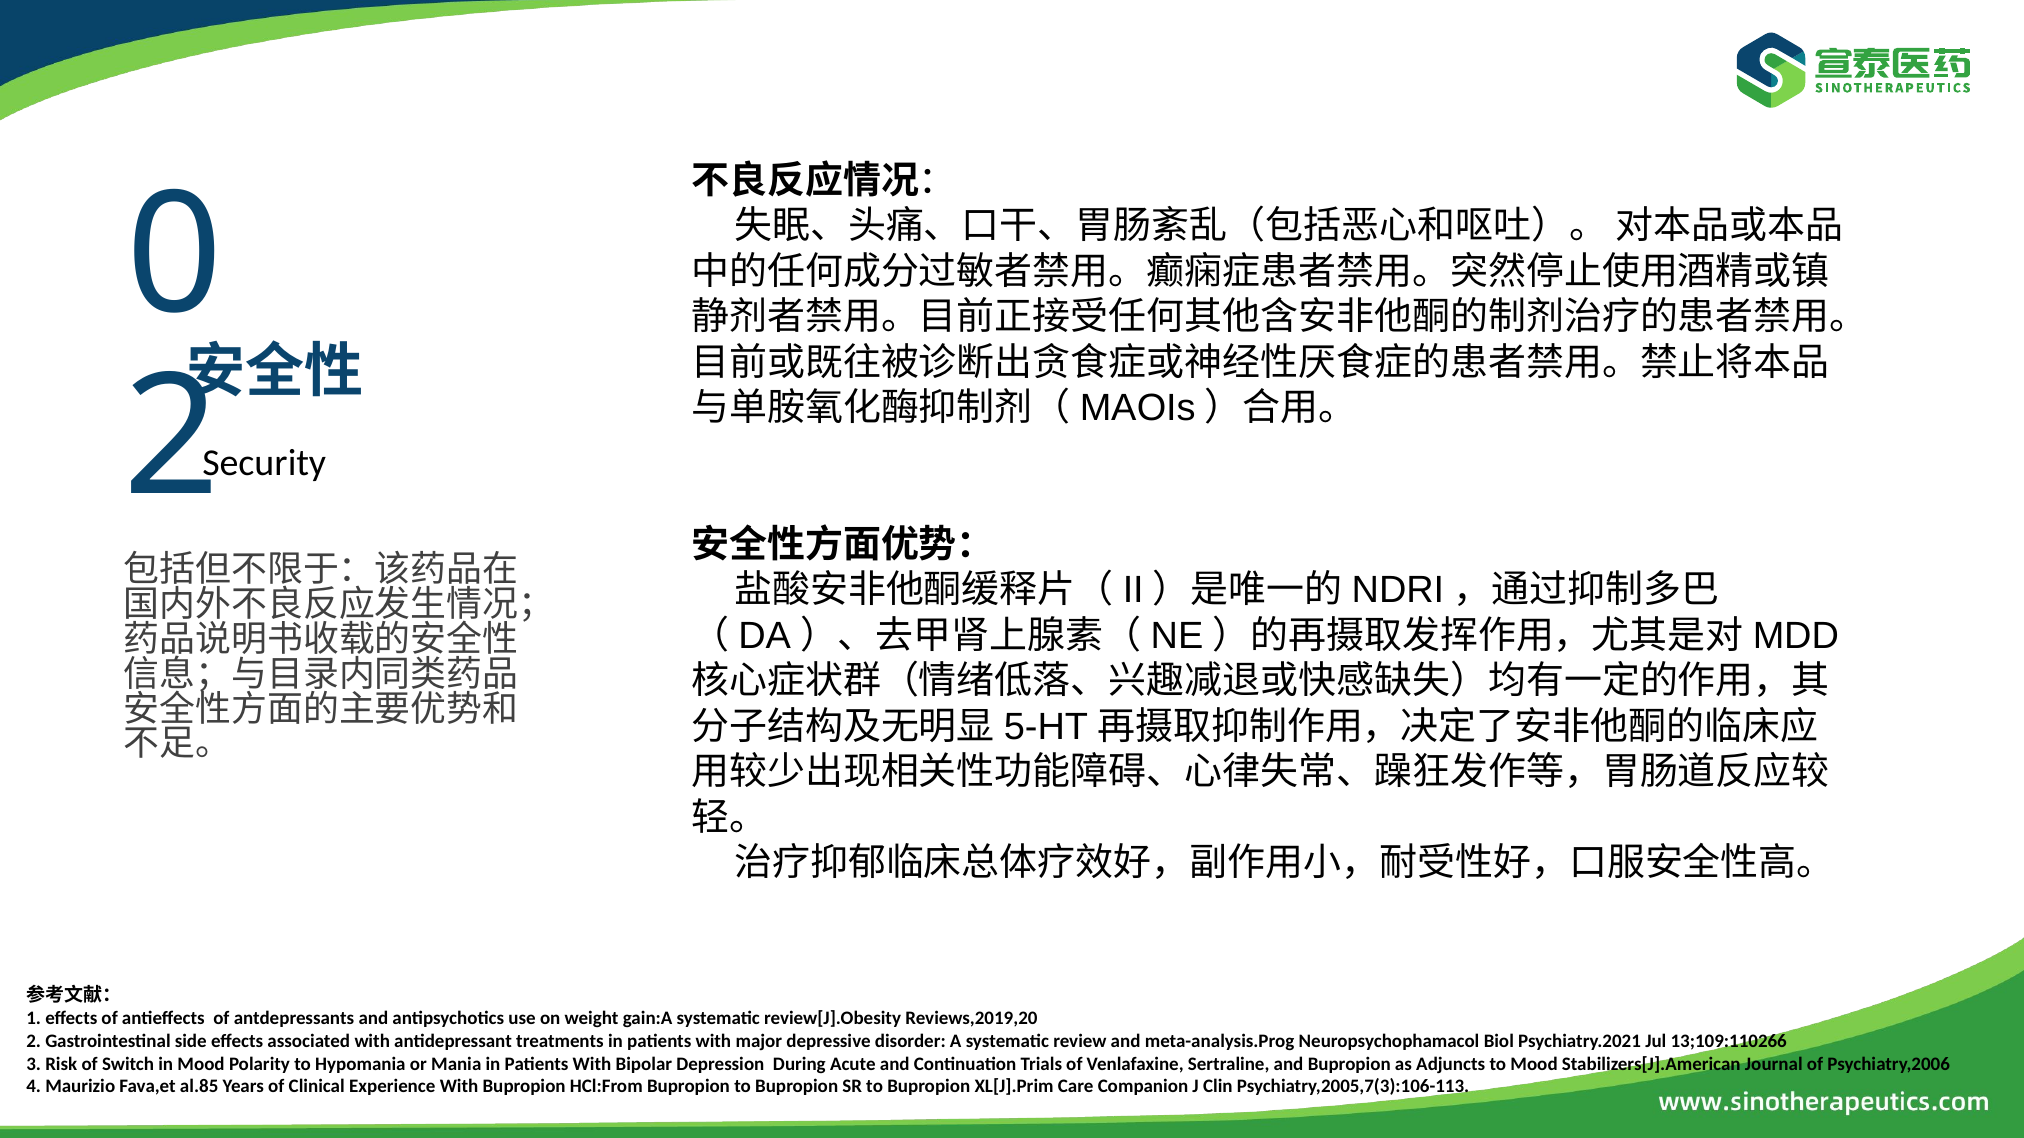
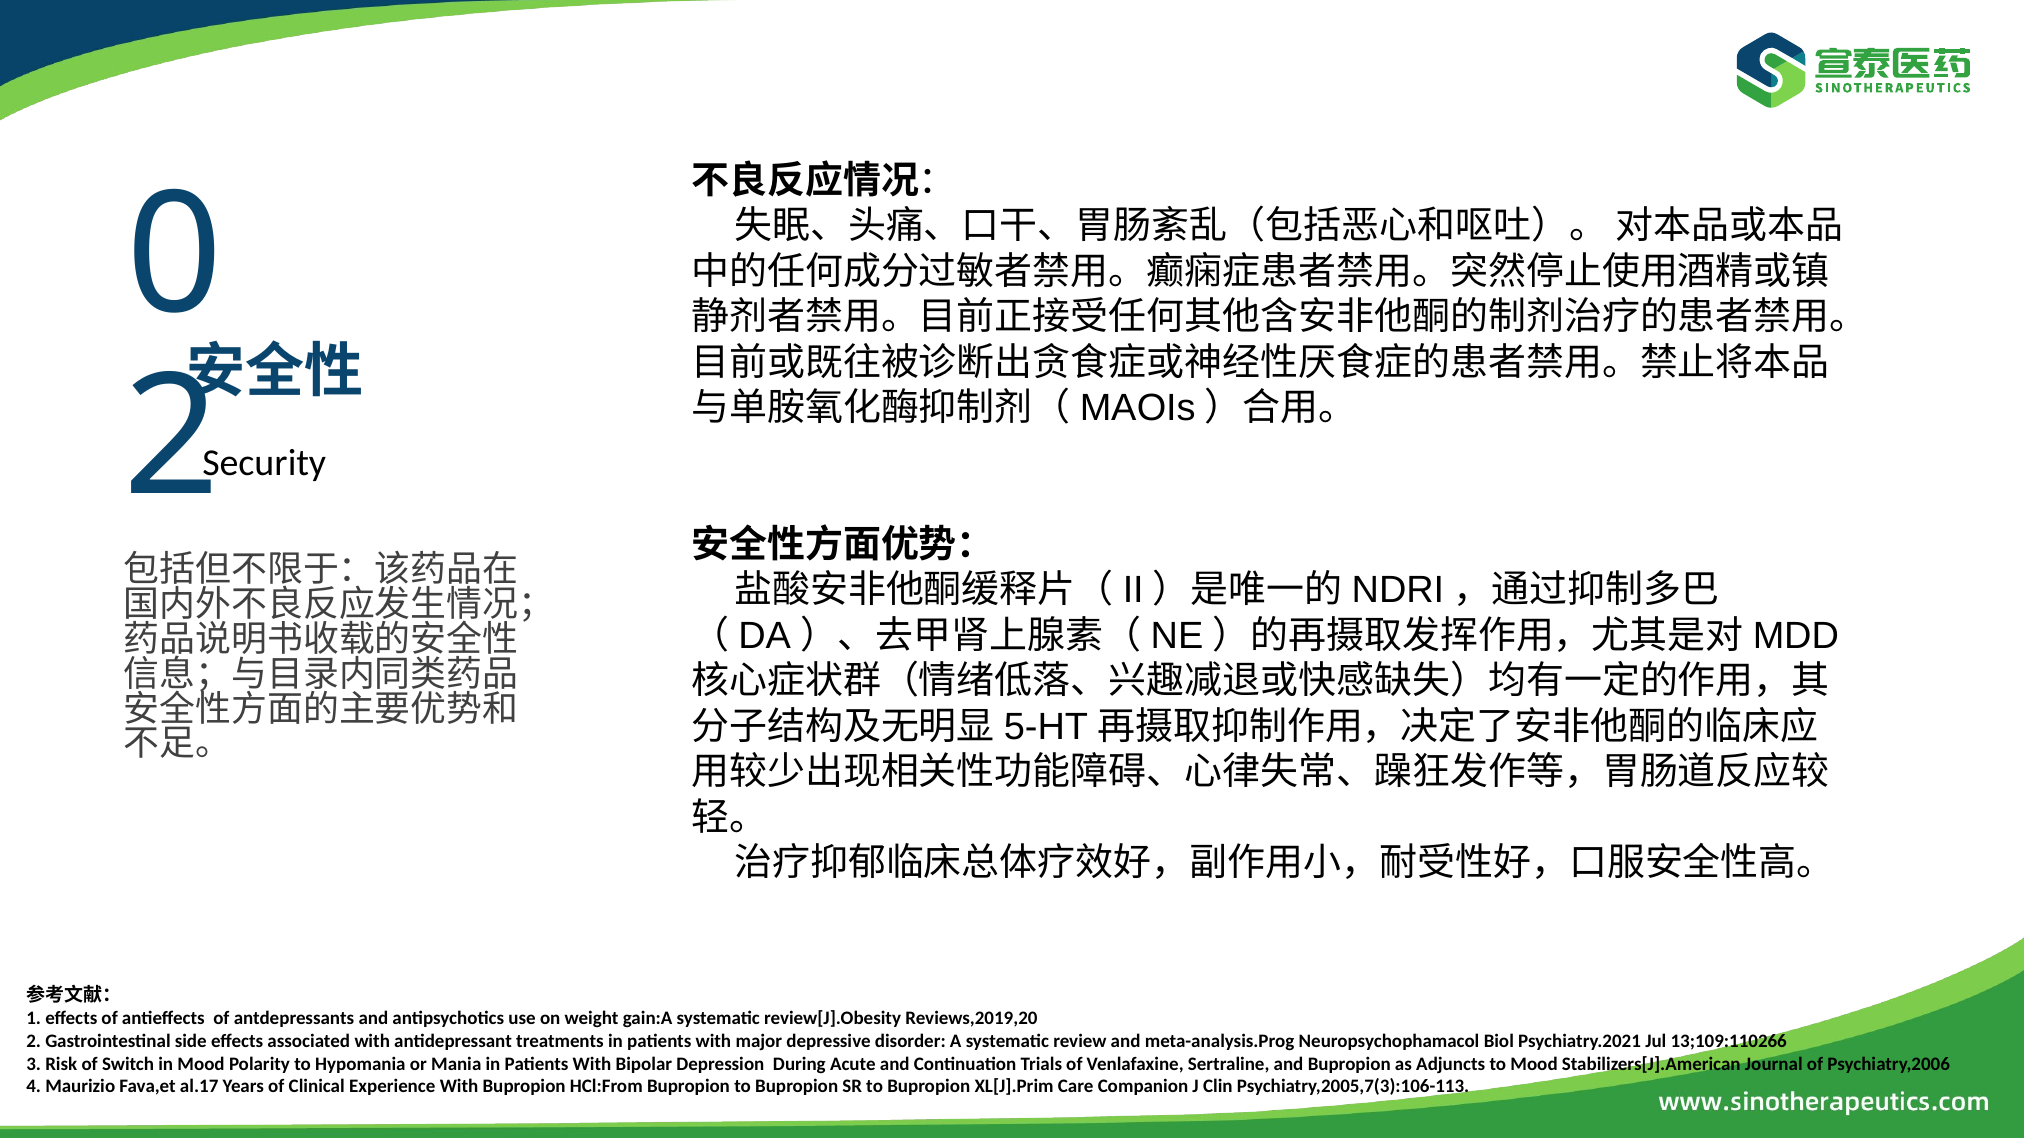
al.85: al.85 -> al.17
